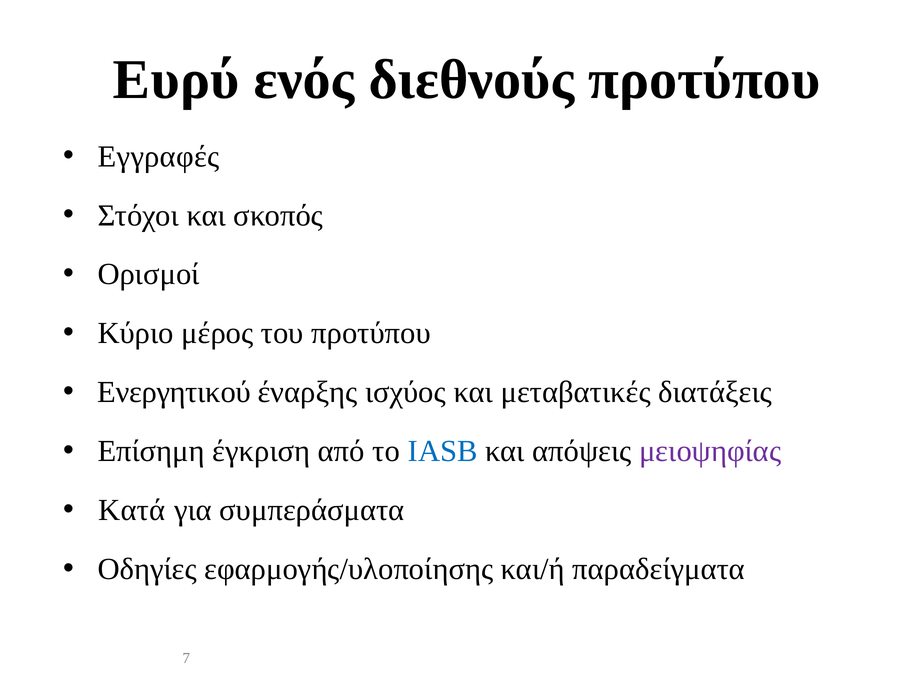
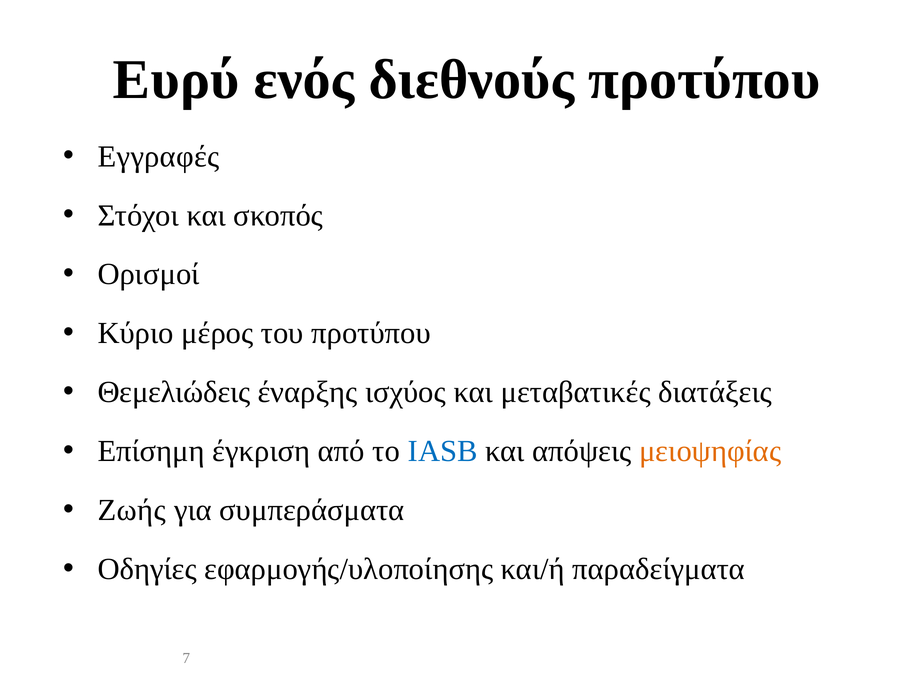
Ενεργητικού: Ενεργητικού -> Θεμελιώδεις
μειοψηφίας colour: purple -> orange
Κατά: Κατά -> Ζωής
